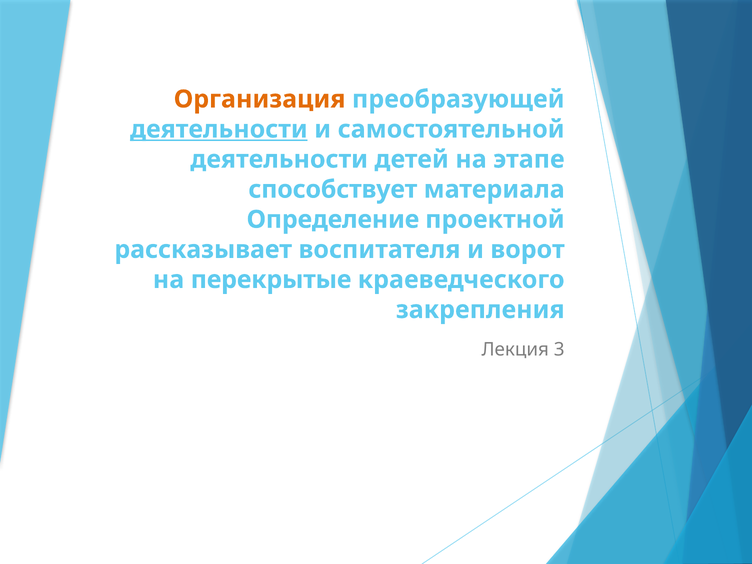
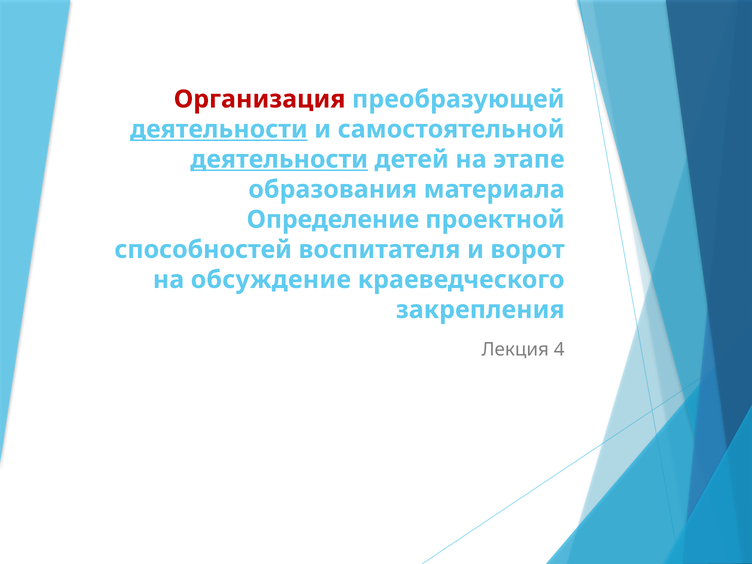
Организация colour: orange -> red
деятельности at (279, 159) underline: none -> present
способствует: способствует -> образования
рассказывает: рассказывает -> способностей
перекрытые: перекрытые -> обсуждение
3: 3 -> 4
